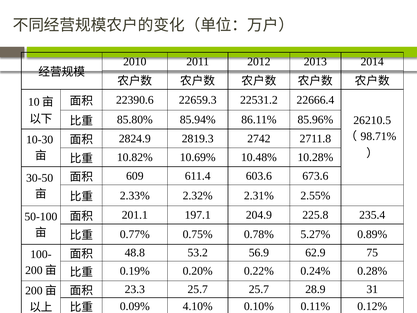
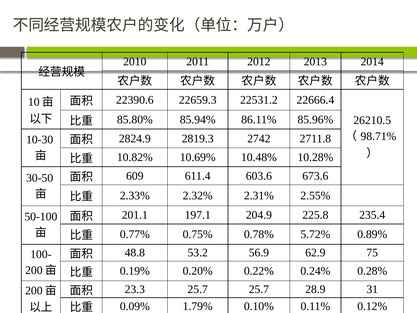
5.27%: 5.27% -> 5.72%
4.10%: 4.10% -> 1.79%
